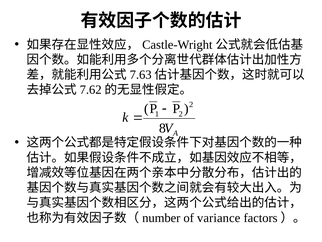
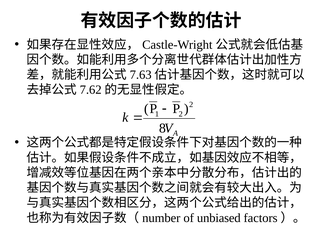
variance: variance -> unbiased
